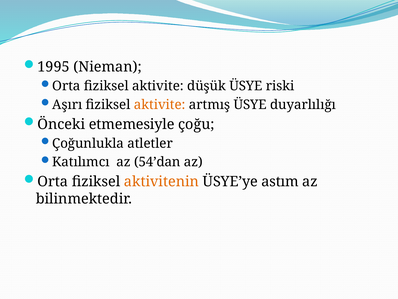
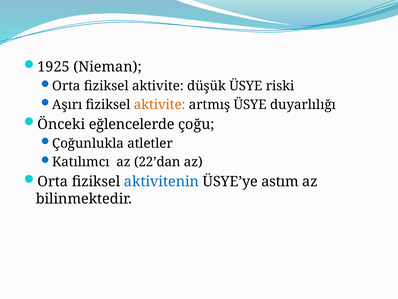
1995: 1995 -> 1925
etmemesiyle: etmemesiyle -> eğlencelerde
54’dan: 54’dan -> 22’dan
aktivitenin colour: orange -> blue
